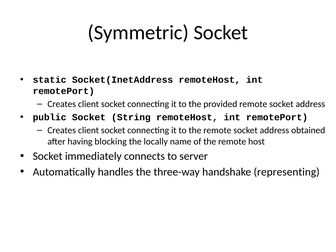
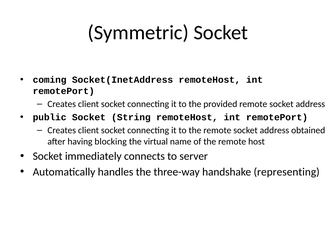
static: static -> coming
locally: locally -> virtual
